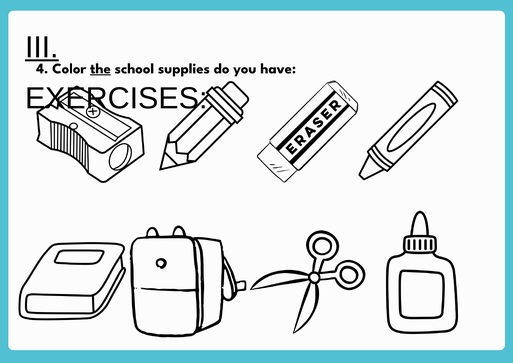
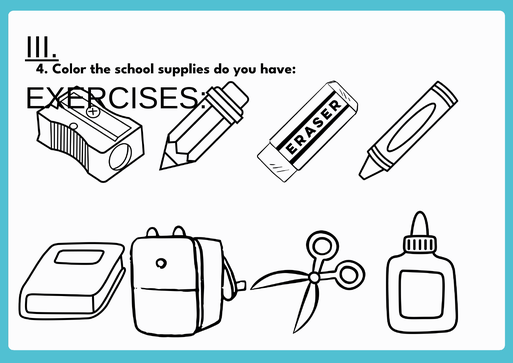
the underline: present -> none
